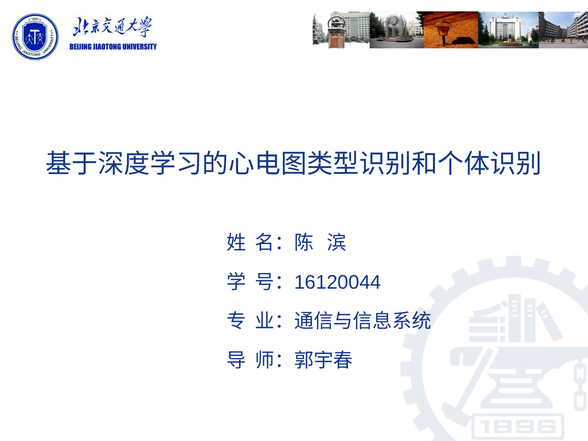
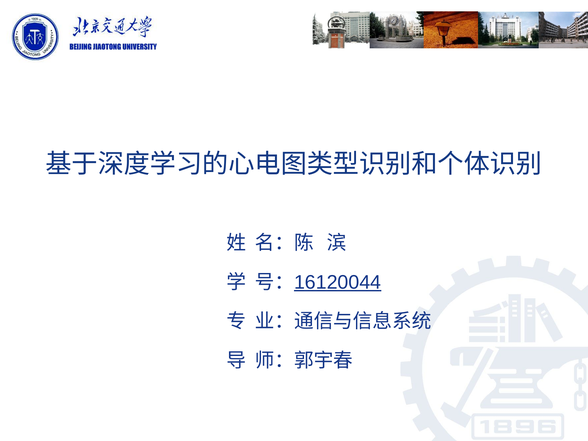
16120044 underline: none -> present
